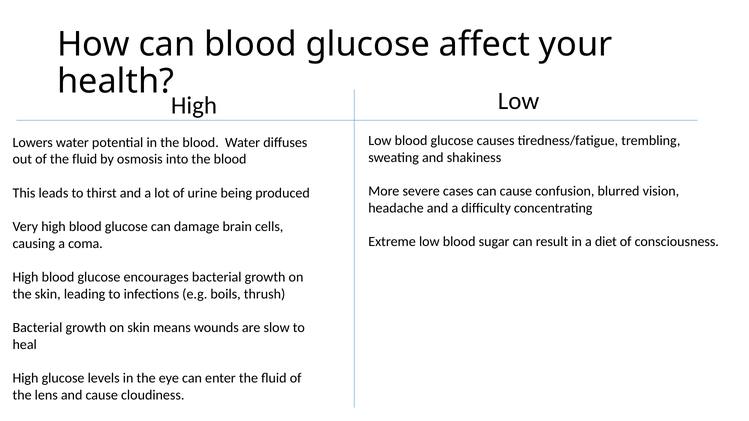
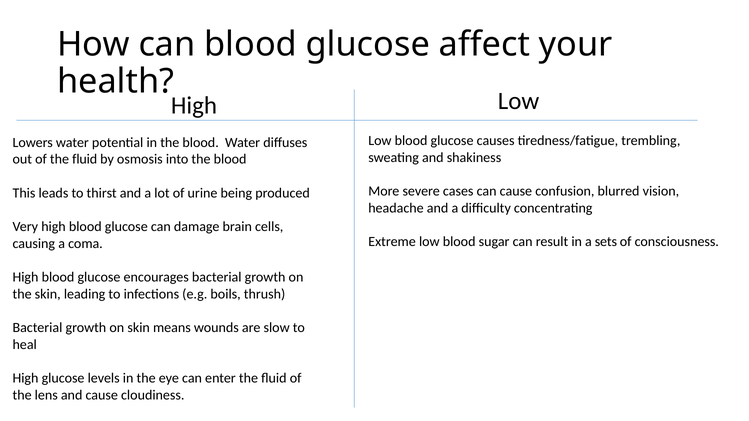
diet: diet -> sets
